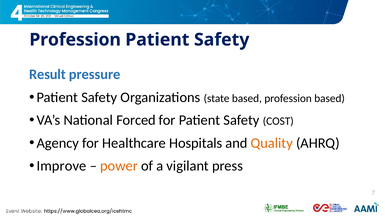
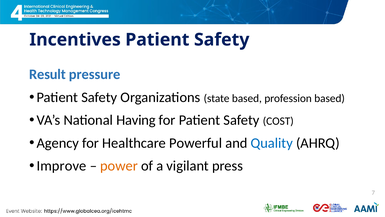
Profession at (75, 40): Profession -> Incentives
Forced: Forced -> Having
Hospitals: Hospitals -> Powerful
Quality colour: orange -> blue
